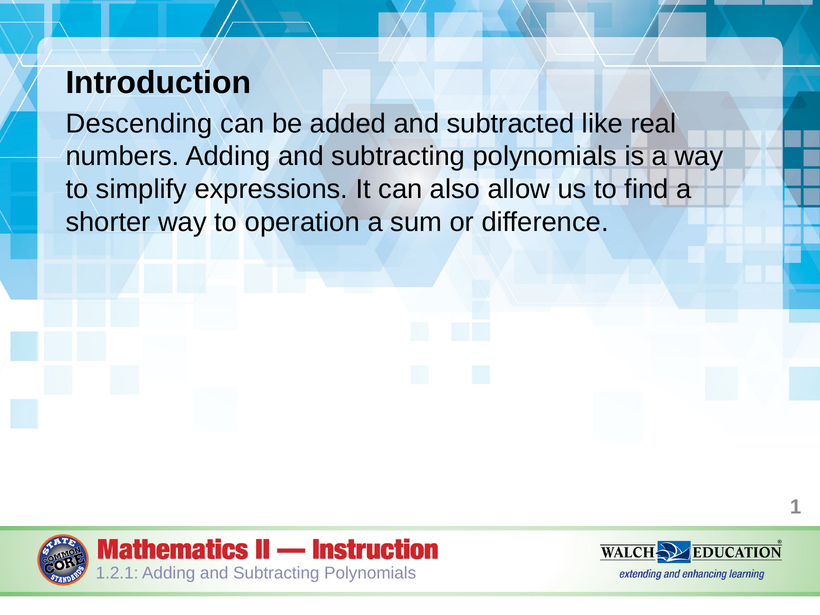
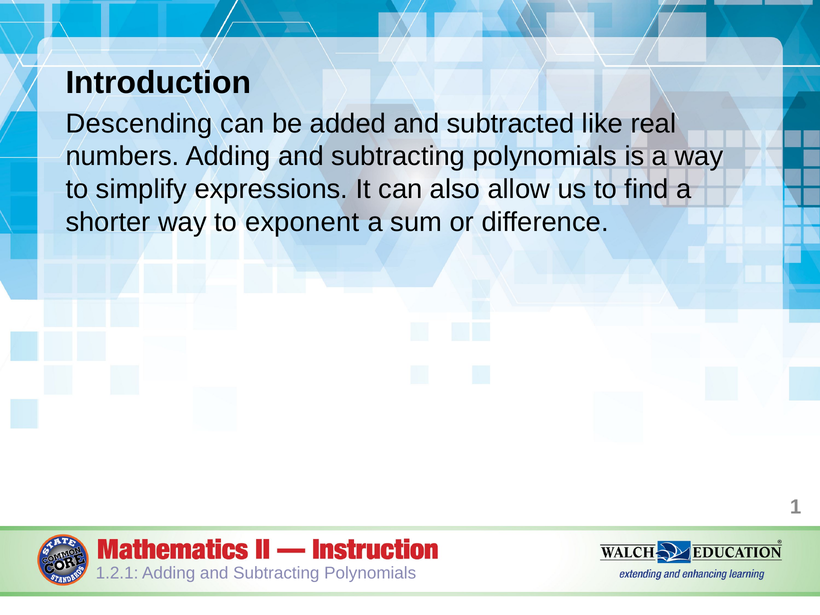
operation: operation -> exponent
